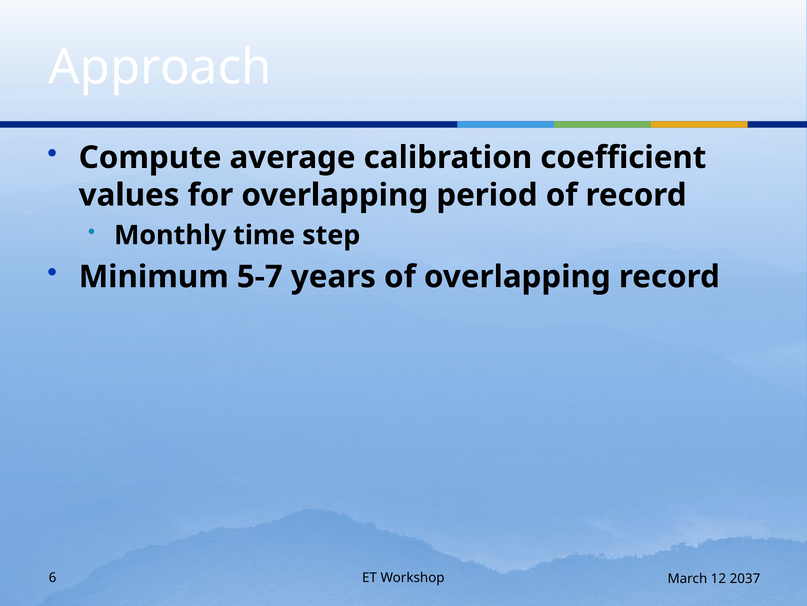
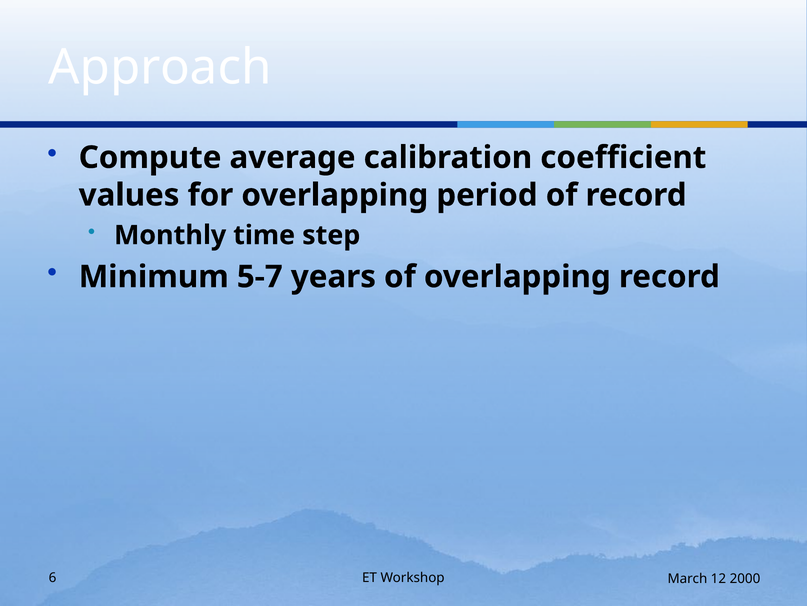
2037: 2037 -> 2000
